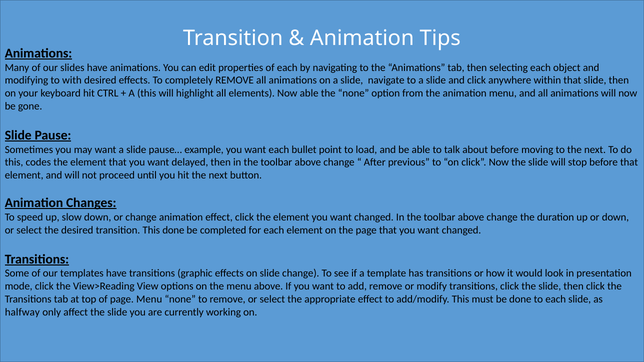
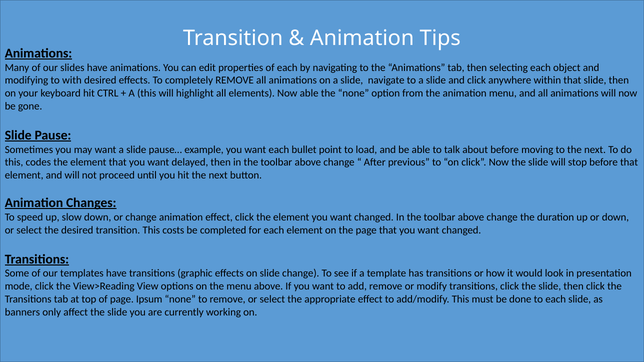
This done: done -> costs
page Menu: Menu -> Ipsum
halfway: halfway -> banners
